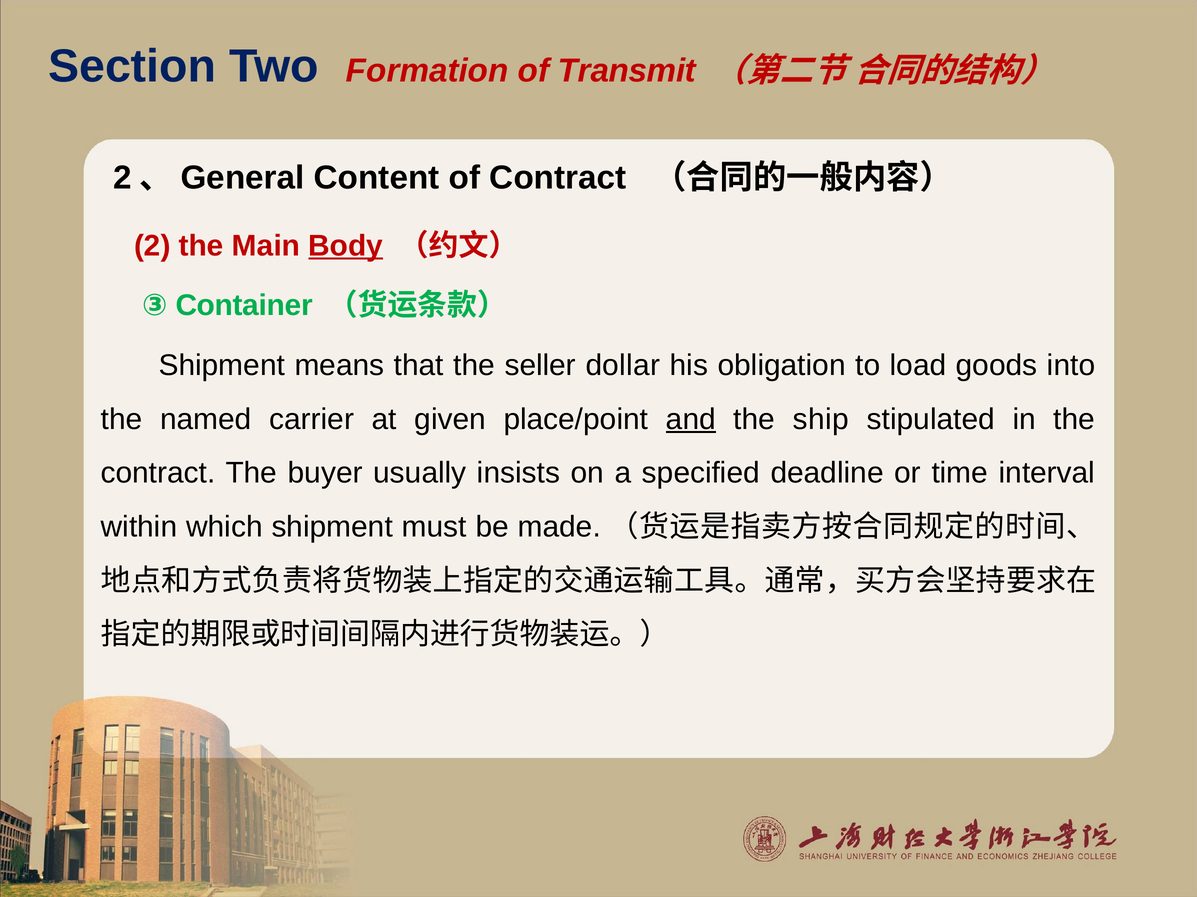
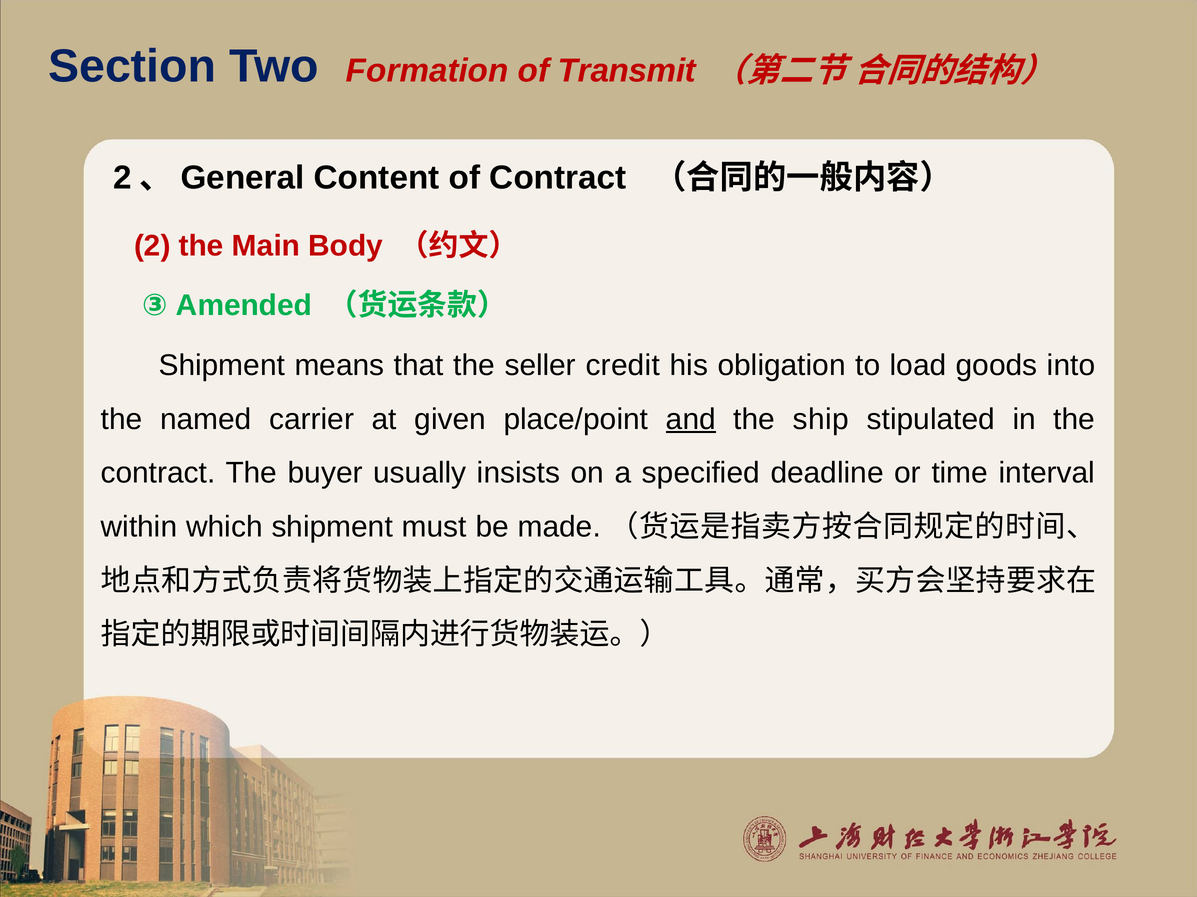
Body underline: present -> none
Container: Container -> Amended
dollar: dollar -> credit
